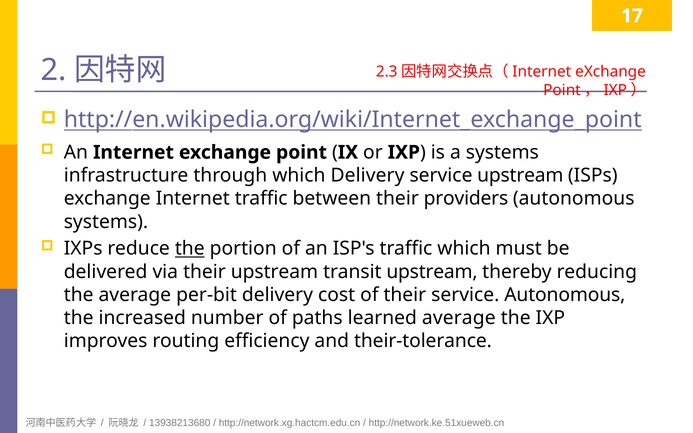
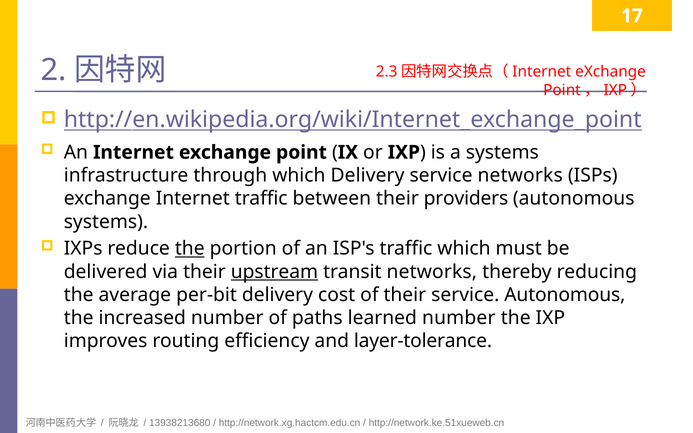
service upstream: upstream -> networks
upstream at (274, 272) underline: none -> present
transit upstream: upstream -> networks
learned average: average -> number
their-tolerance: their-tolerance -> layer-tolerance
